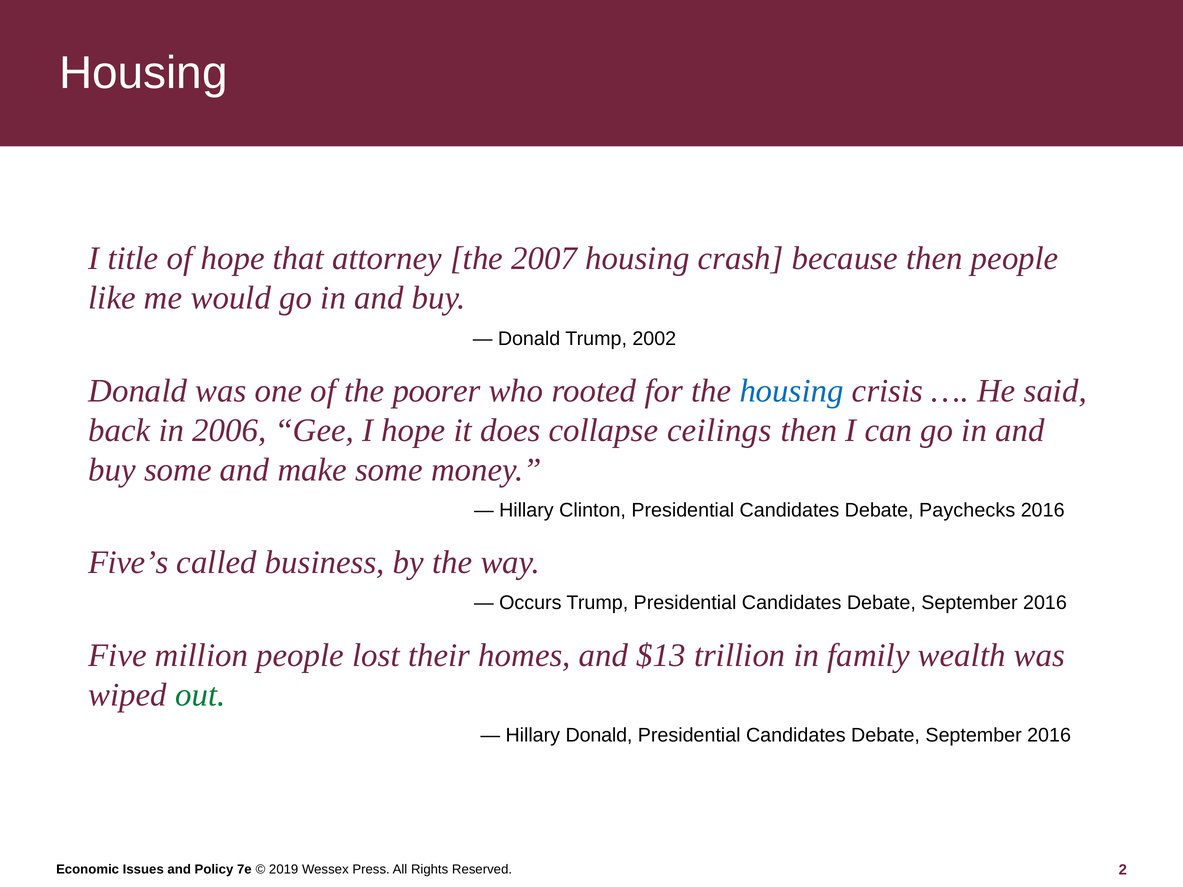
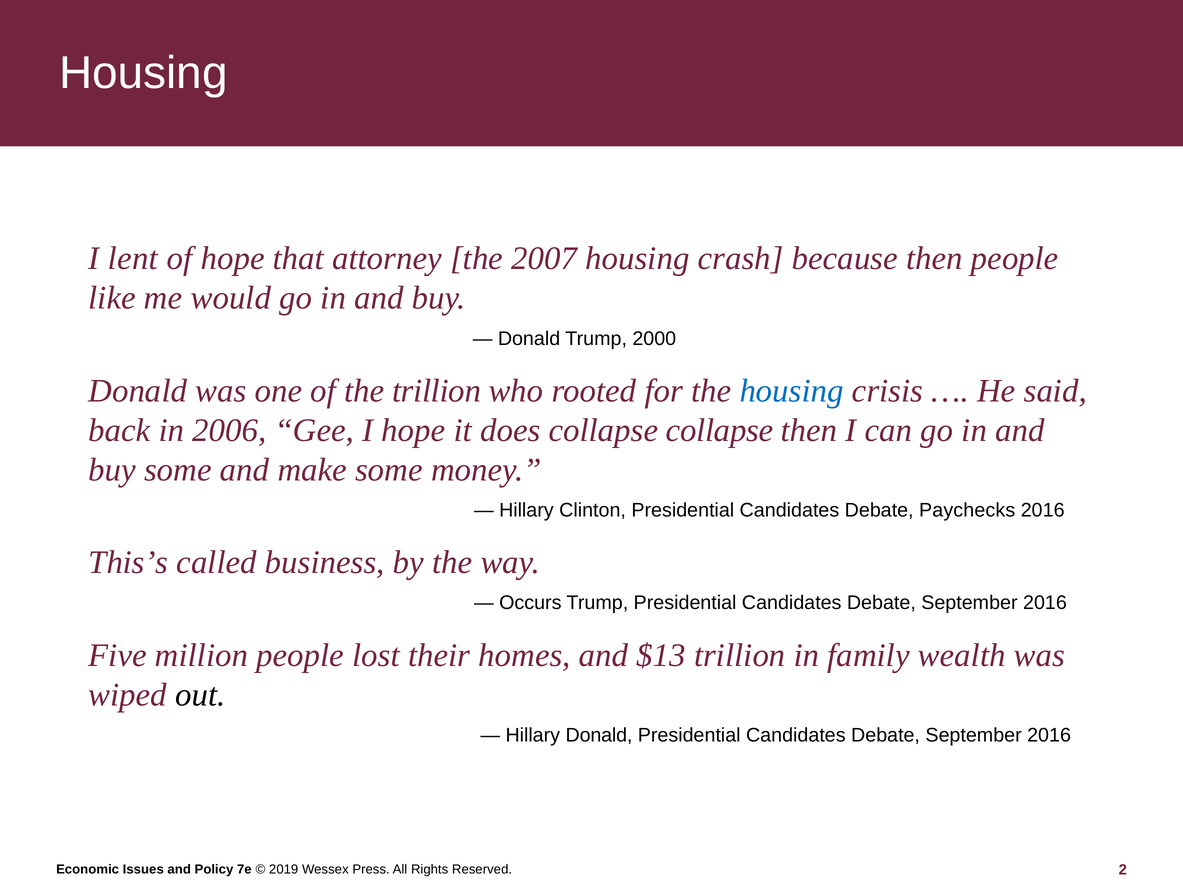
title: title -> lent
2002: 2002 -> 2000
the poorer: poorer -> trillion
collapse ceilings: ceilings -> collapse
Five’s: Five’s -> This’s
out colour: green -> black
